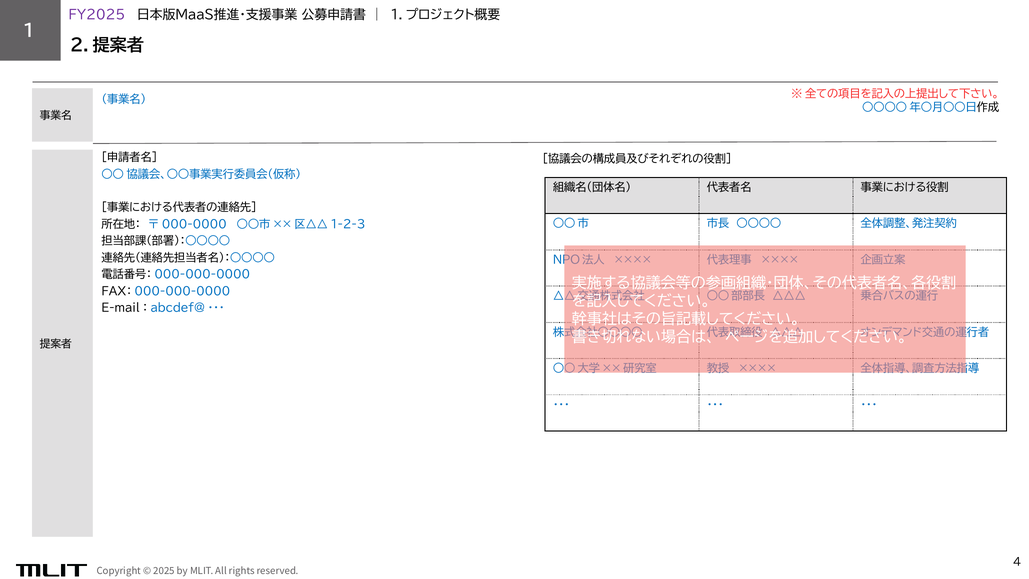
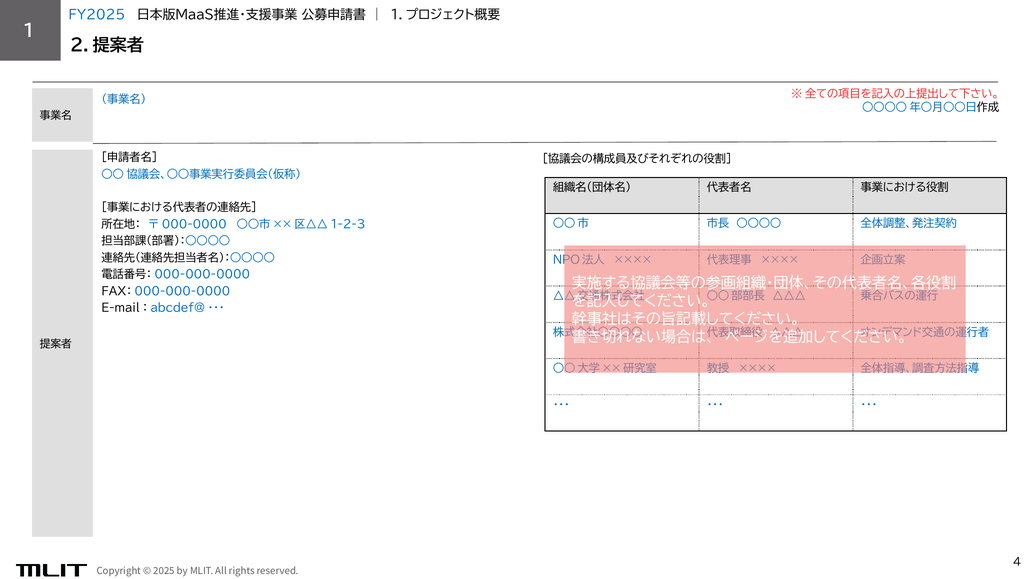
FY2025 colour: purple -> blue
